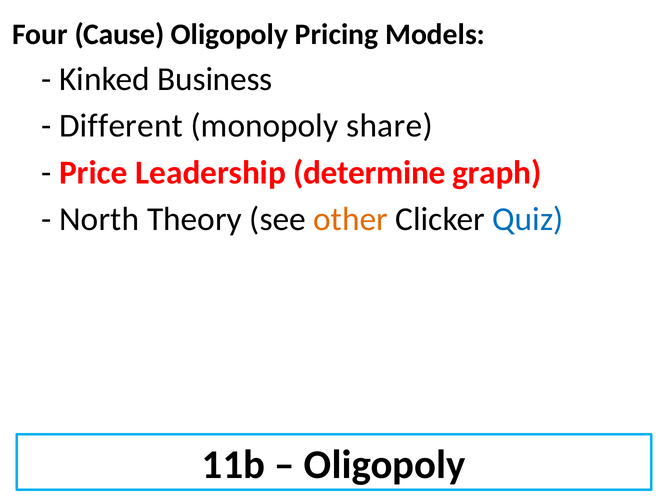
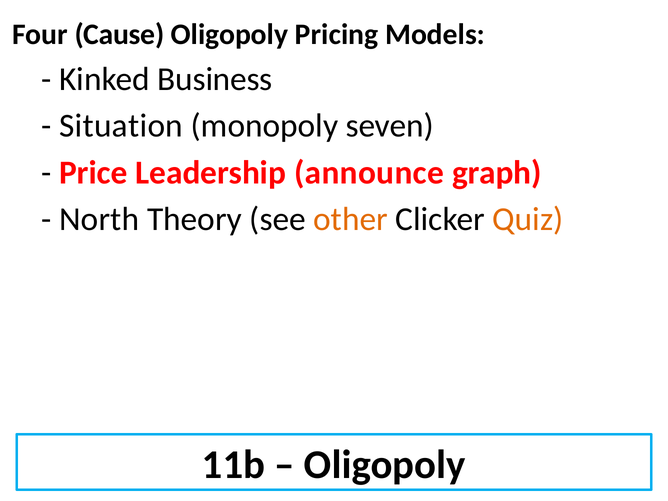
Different: Different -> Situation
share: share -> seven
determine: determine -> announce
Quiz colour: blue -> orange
